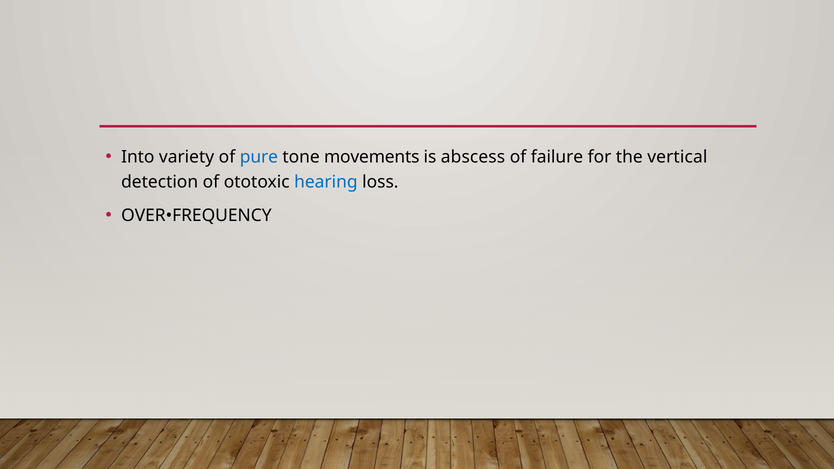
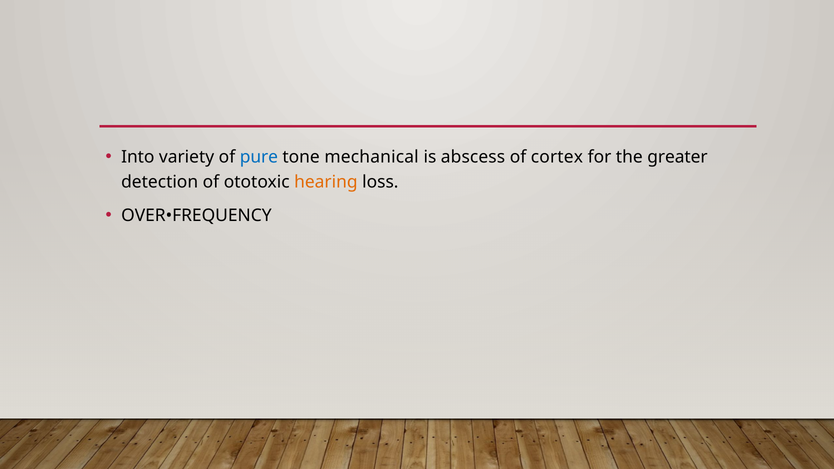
movements: movements -> mechanical
failure: failure -> cortex
vertical: vertical -> greater
hearing colour: blue -> orange
